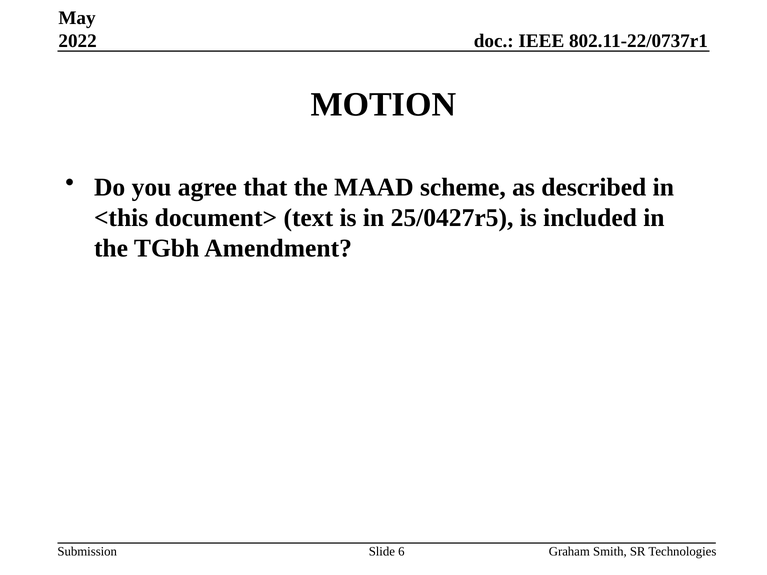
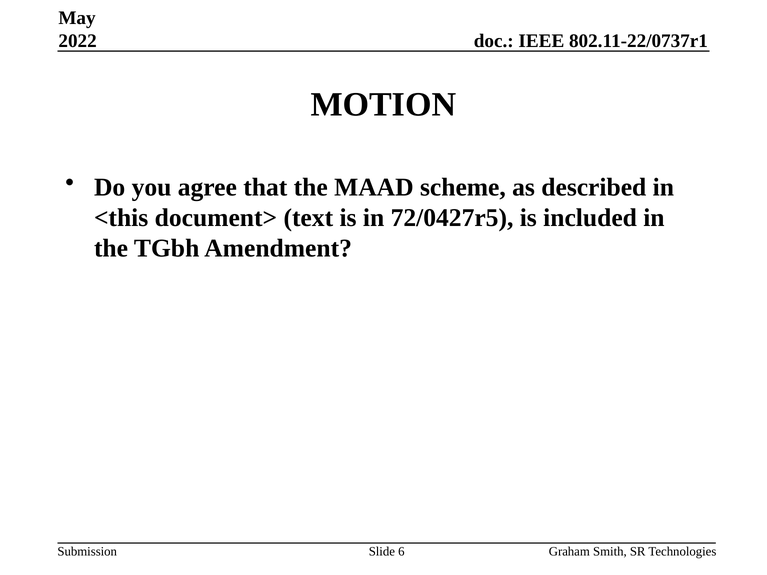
25/0427r5: 25/0427r5 -> 72/0427r5
